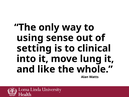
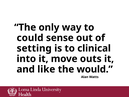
using: using -> could
lung: lung -> outs
whole: whole -> would
